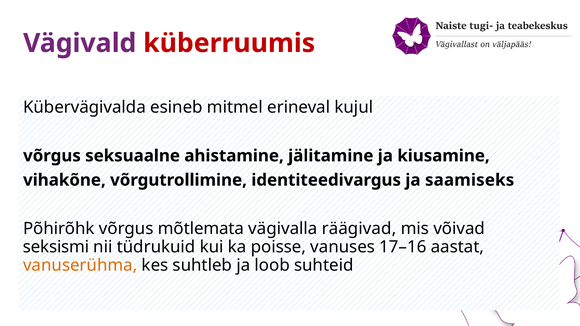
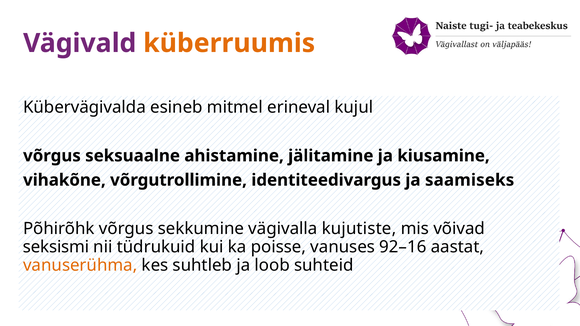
küberruumis colour: red -> orange
mõtlemata: mõtlemata -> sekkumine
räägivad: räägivad -> kujutiste
17–16: 17–16 -> 92–16
